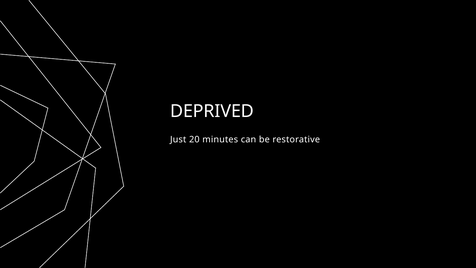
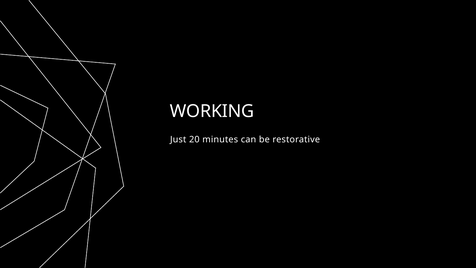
DEPRIVED: DEPRIVED -> WORKING
